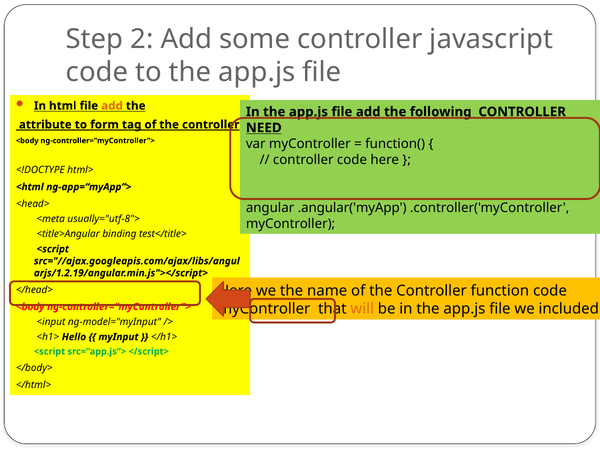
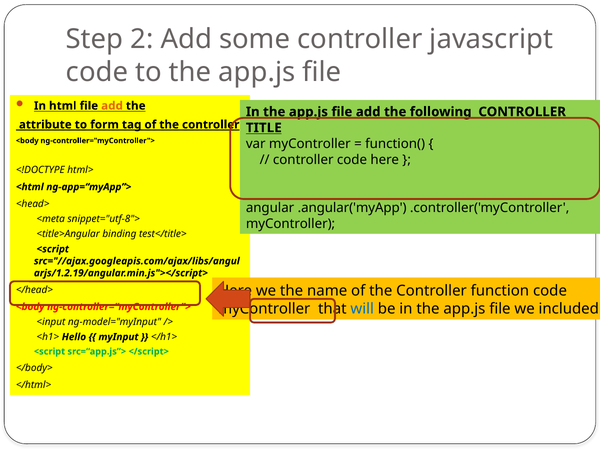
NEED: NEED -> TITLE
usually="utf-8">: usually="utf-8"> -> snippet="utf-8">
will colour: orange -> blue
